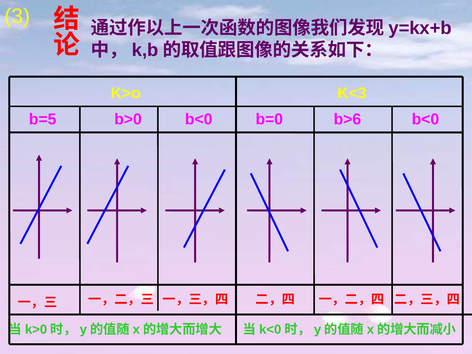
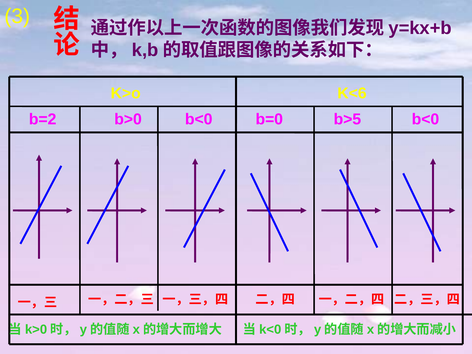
K<3: K<3 -> K<6
b=5: b=5 -> b=2
b>6: b>6 -> b>5
